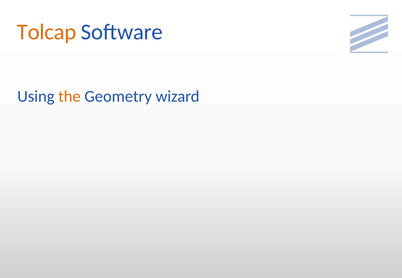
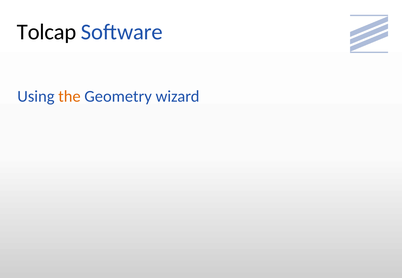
Tolcap colour: orange -> black
